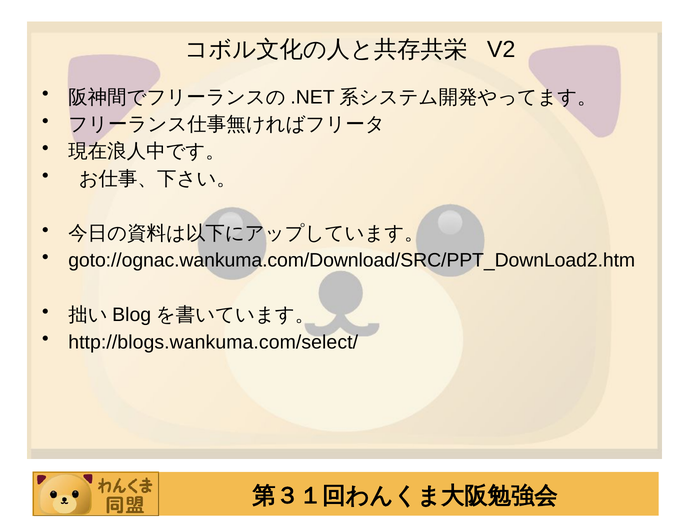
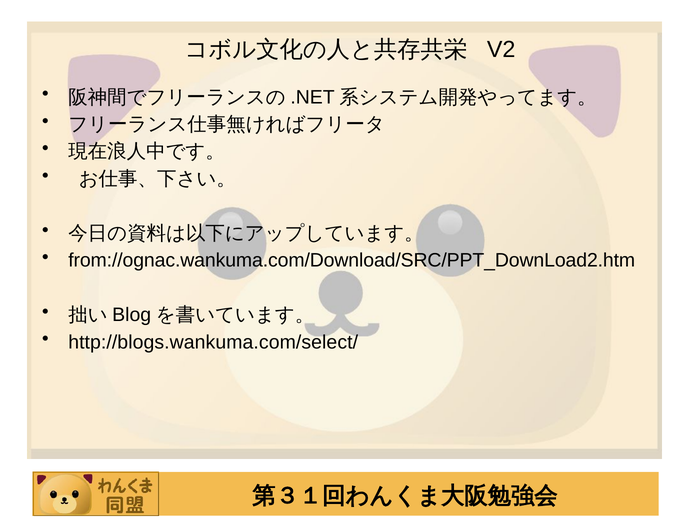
goto://ognac.wankuma.com/Download/SRC/PPT_DownLoad2.htm: goto://ognac.wankuma.com/Download/SRC/PPT_DownLoad2.htm -> from://ognac.wankuma.com/Download/SRC/PPT_DownLoad2.htm
